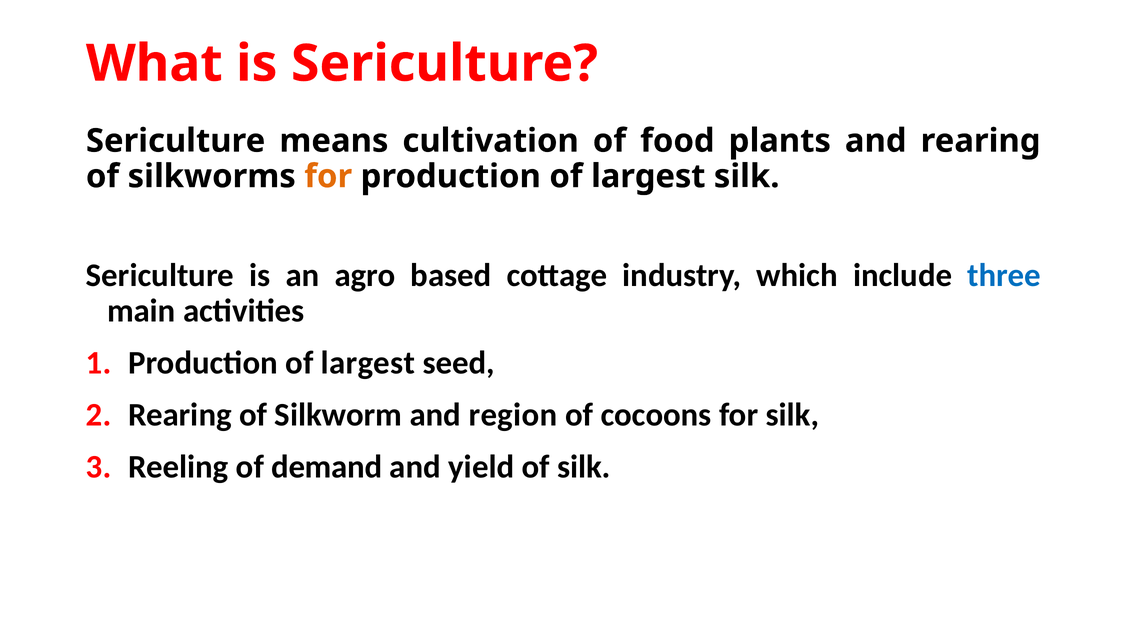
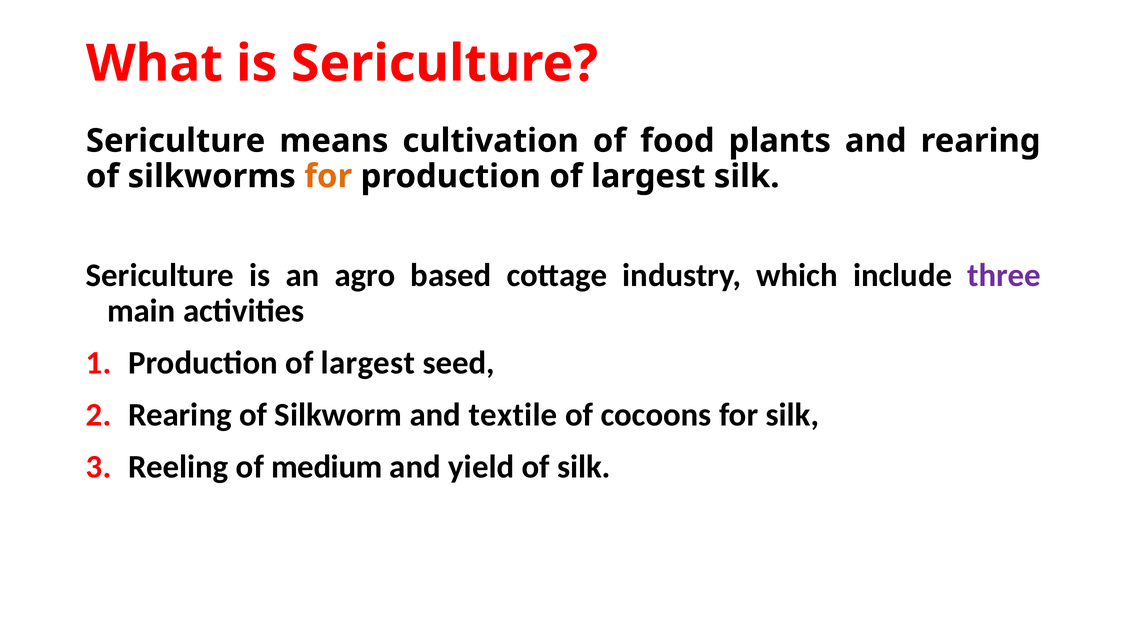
three colour: blue -> purple
region: region -> textile
demand: demand -> medium
